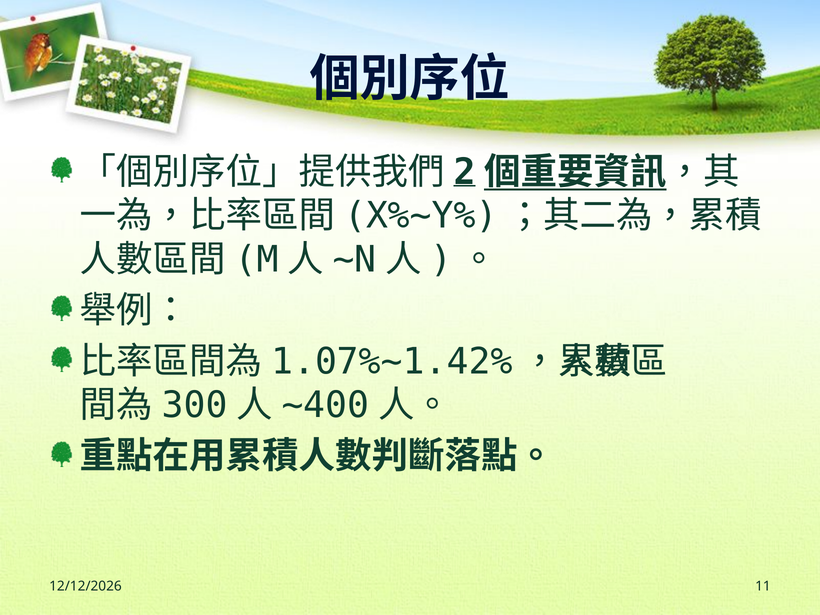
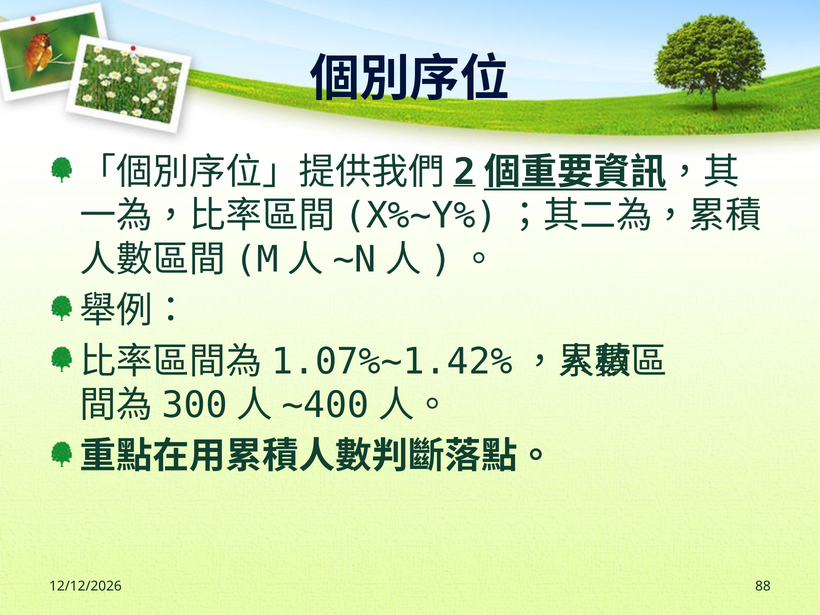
11: 11 -> 88
